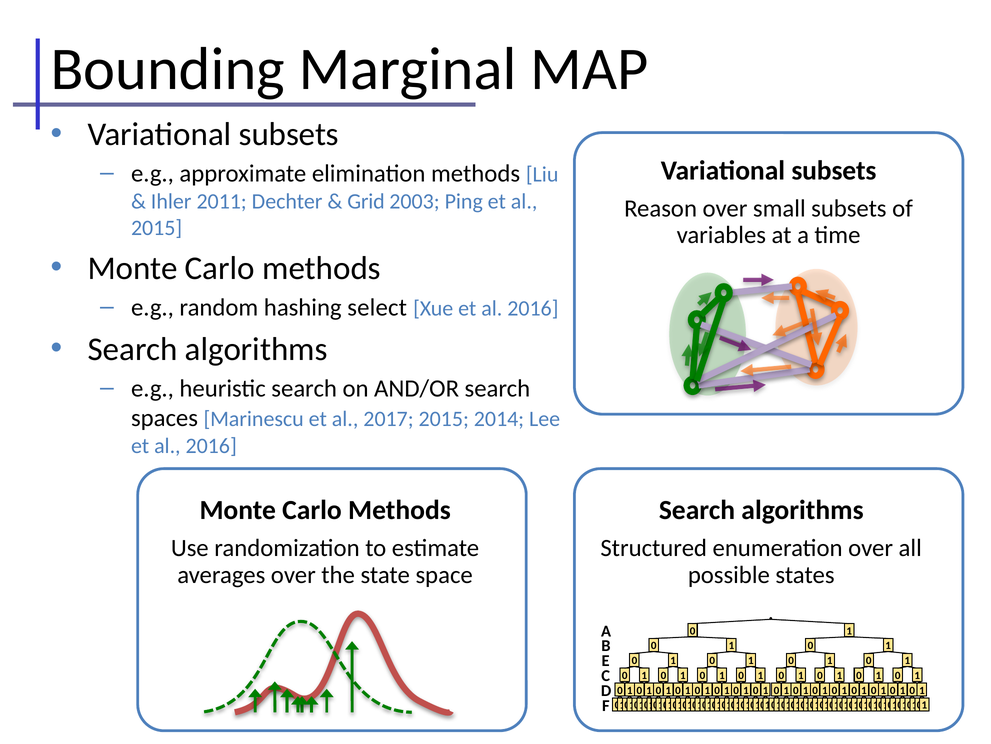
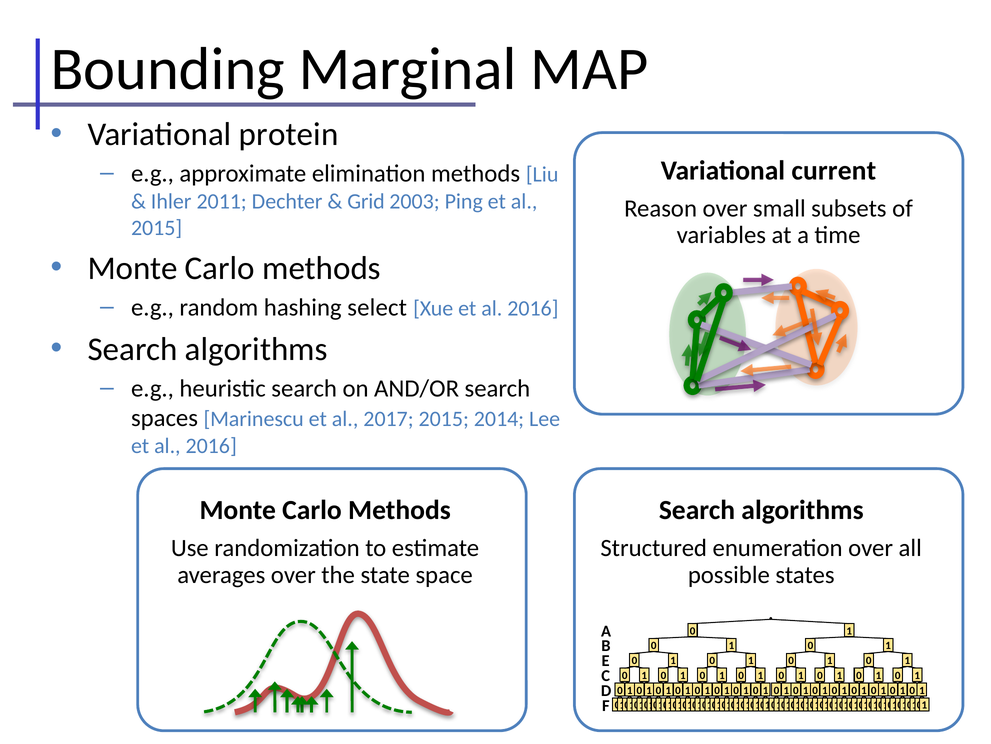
subsets at (289, 134): subsets -> protein
subsets at (834, 170): subsets -> current
